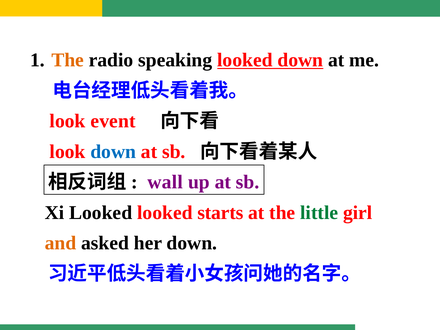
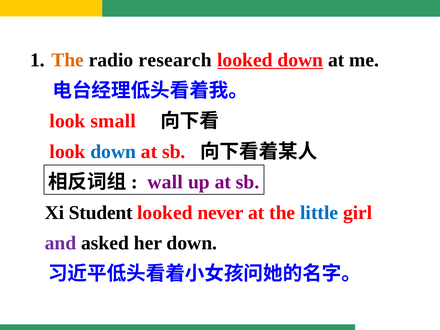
speaking: speaking -> research
event: event -> small
Xi Looked: Looked -> Student
starts: starts -> never
little colour: green -> blue
and colour: orange -> purple
